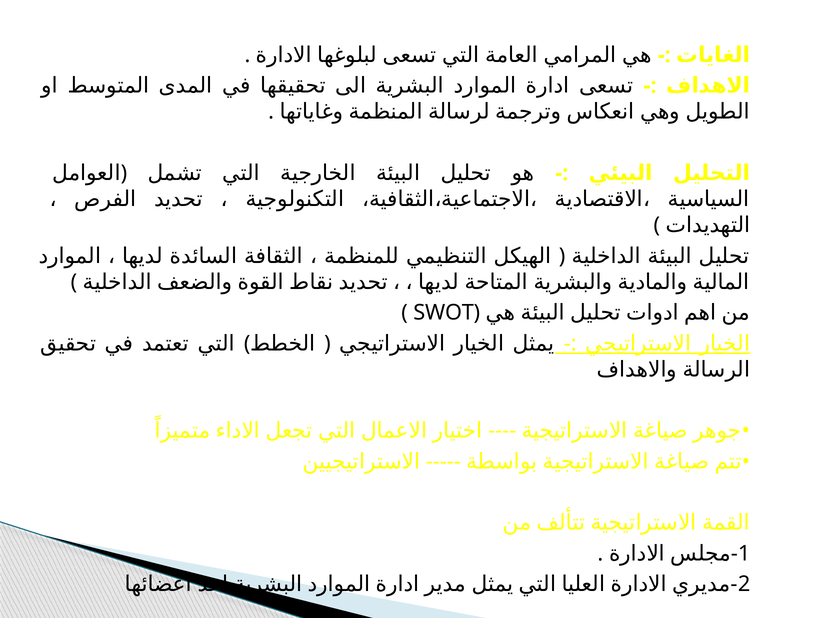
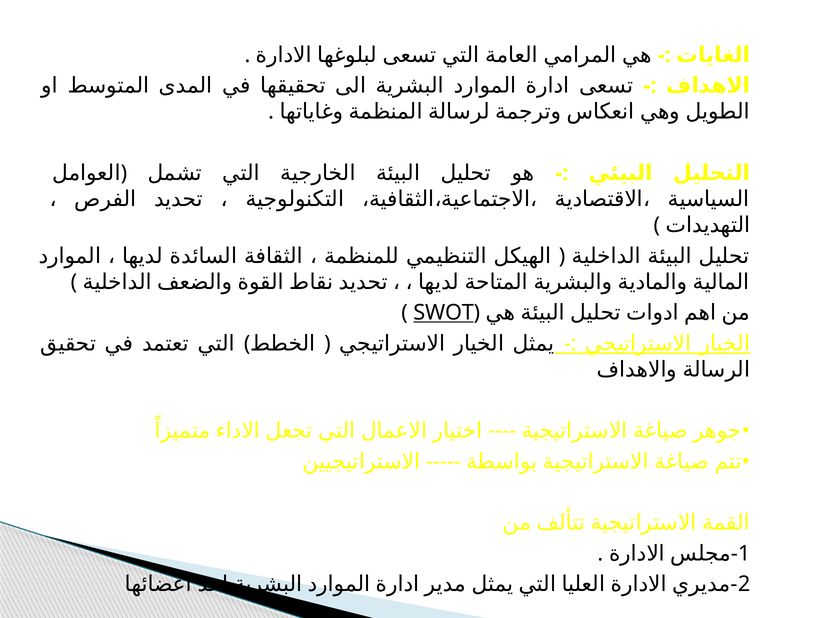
SWOT underline: none -> present
